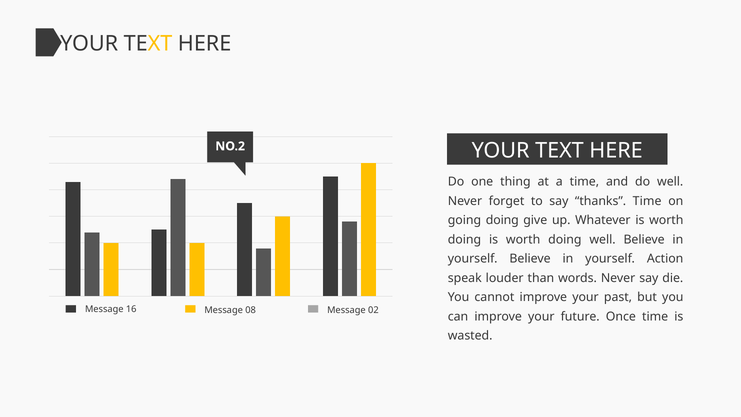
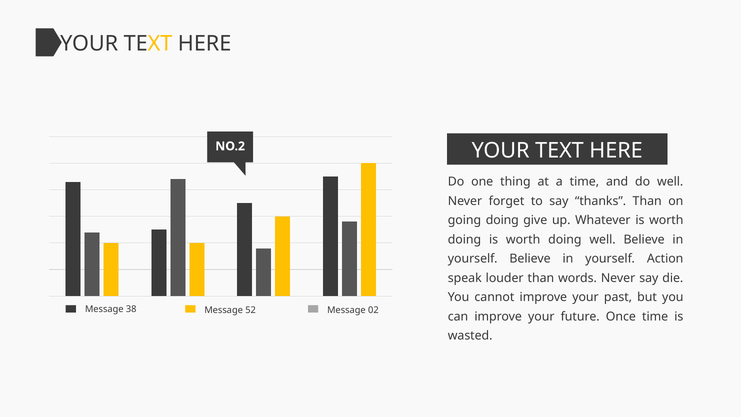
thanks Time: Time -> Than
16: 16 -> 38
08: 08 -> 52
